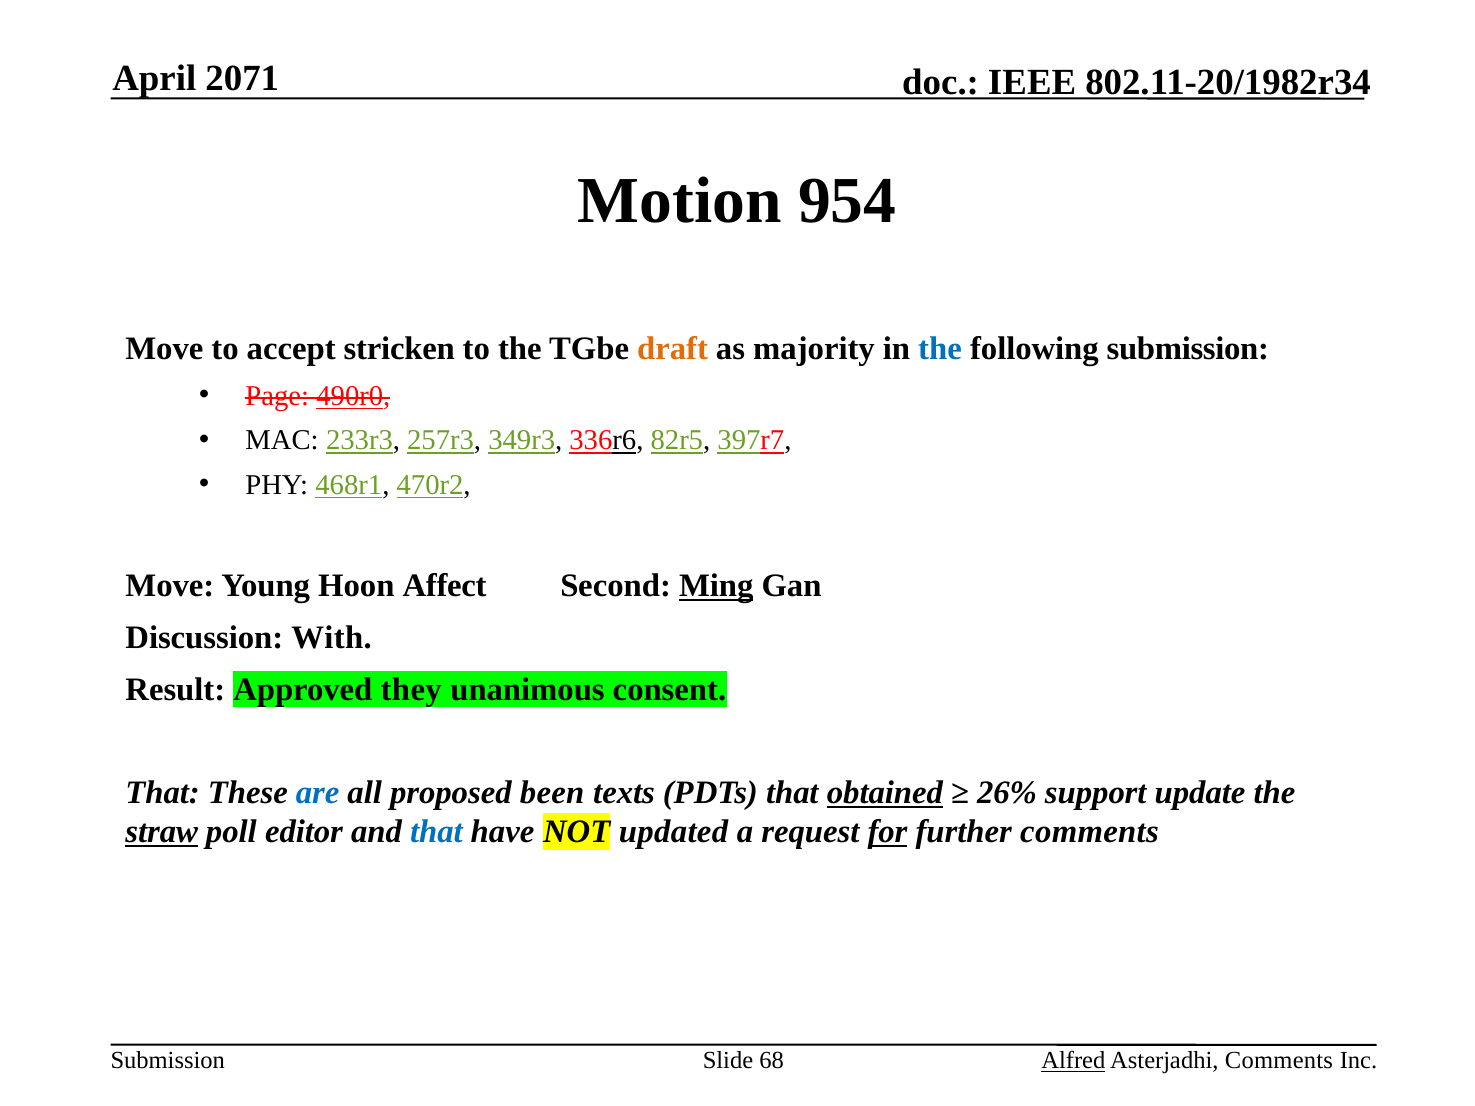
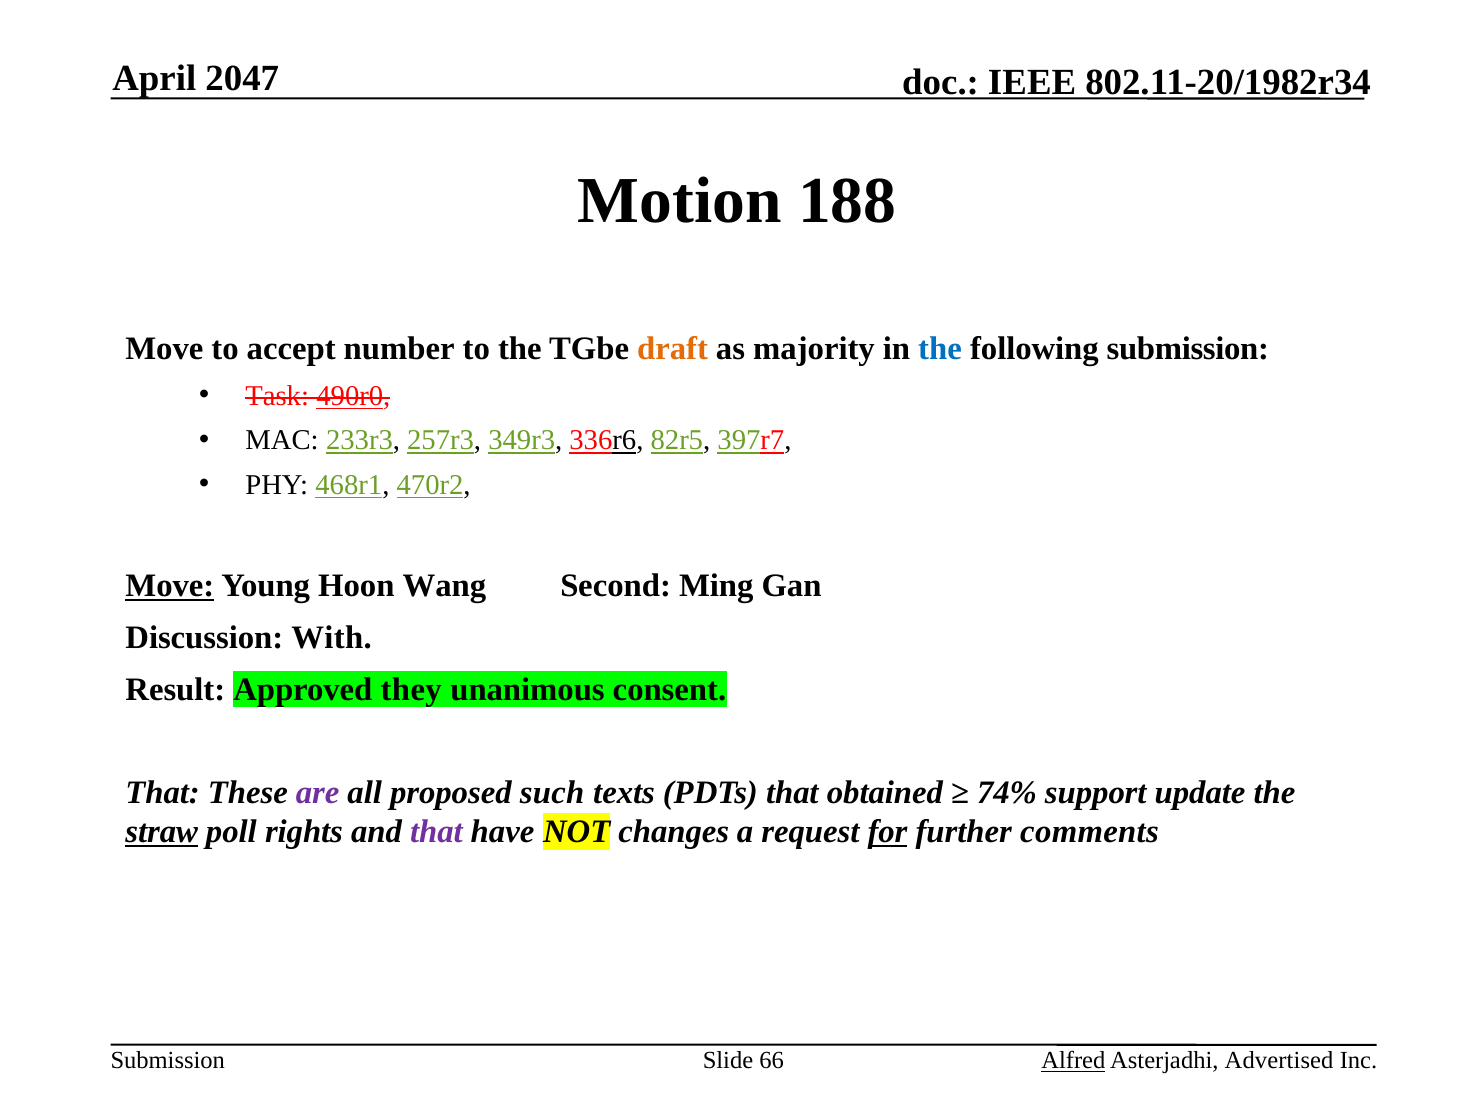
2071: 2071 -> 2047
954: 954 -> 188
stricken: stricken -> number
Page: Page -> Task
Move at (170, 586) underline: none -> present
Affect: Affect -> Wang
Ming underline: present -> none
are colour: blue -> purple
been: been -> such
obtained underline: present -> none
26%: 26% -> 74%
editor: editor -> rights
that at (436, 832) colour: blue -> purple
updated: updated -> changes
68: 68 -> 66
Asterjadhi Comments: Comments -> Advertised
